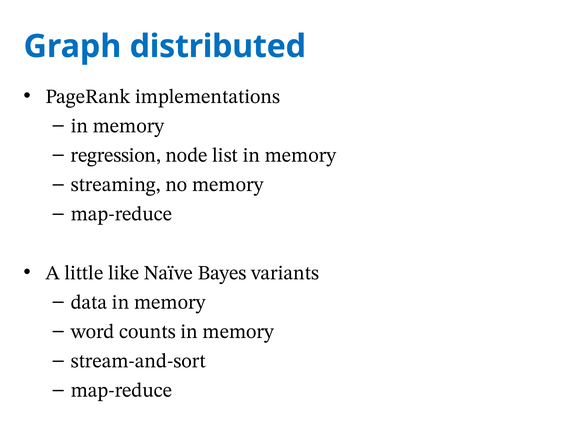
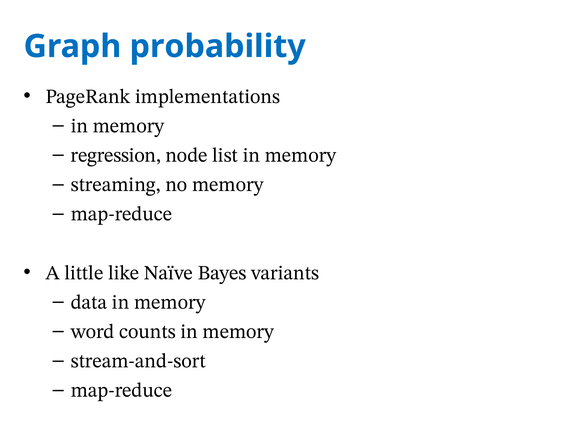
distributed: distributed -> probability
